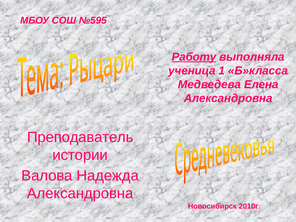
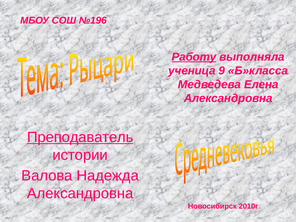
№595: №595 -> №196
1: 1 -> 9
Преподаватель underline: none -> present
